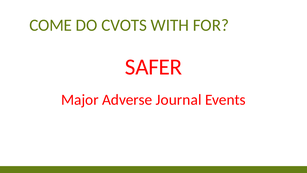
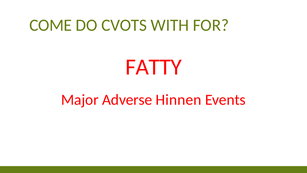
SAFER: SAFER -> FATTY
Journal: Journal -> Hinnen
